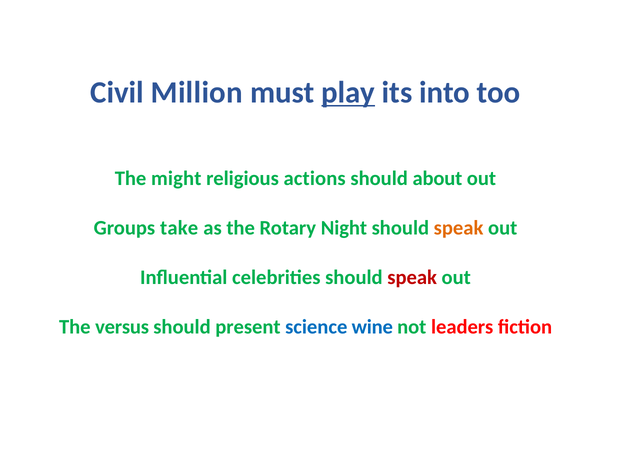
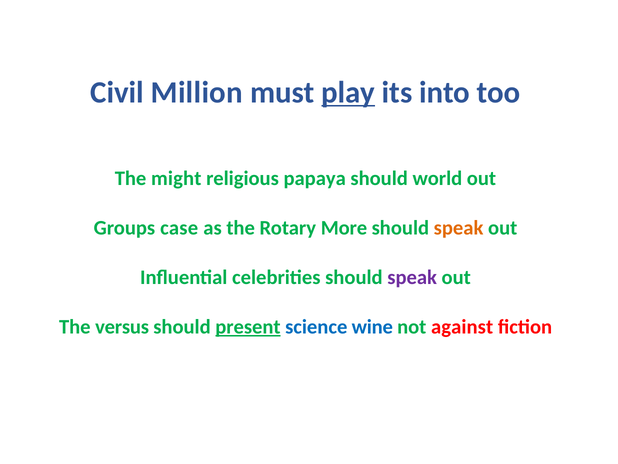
actions: actions -> papaya
about: about -> world
take: take -> case
Night: Night -> More
speak at (412, 277) colour: red -> purple
present underline: none -> present
leaders: leaders -> against
